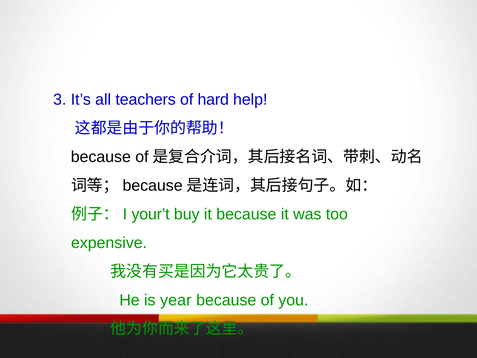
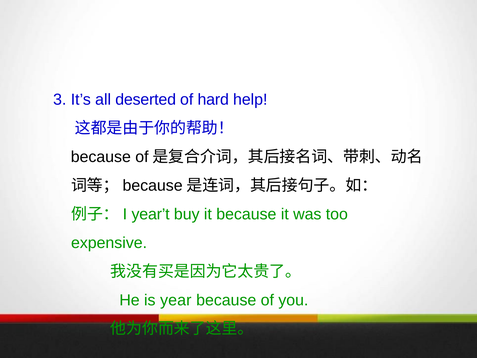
teachers: teachers -> deserted
your’t: your’t -> year’t
